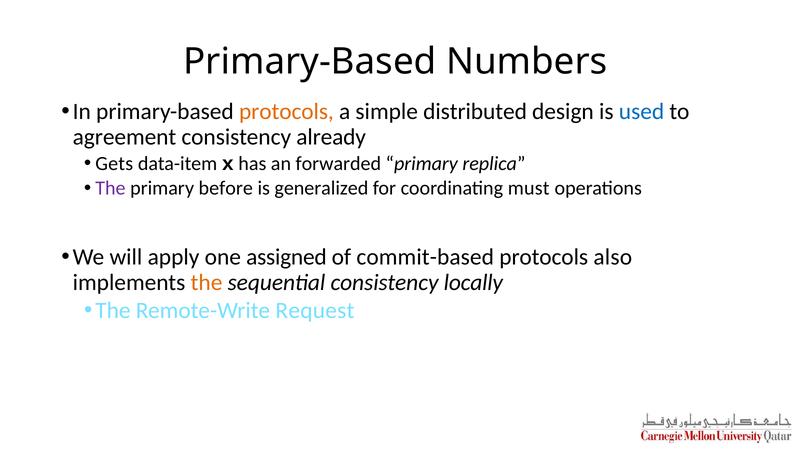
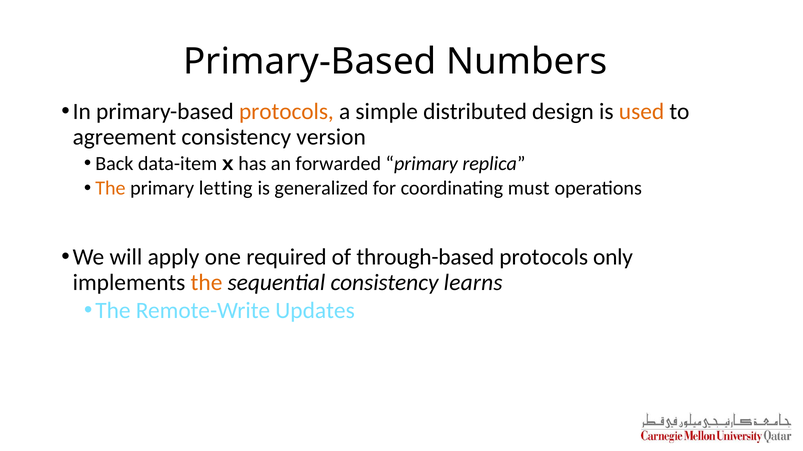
used colour: blue -> orange
already: already -> version
Gets: Gets -> Back
The at (110, 189) colour: purple -> orange
before: before -> letting
assigned: assigned -> required
commit-based: commit-based -> through-based
also: also -> only
locally: locally -> learns
Request: Request -> Updates
